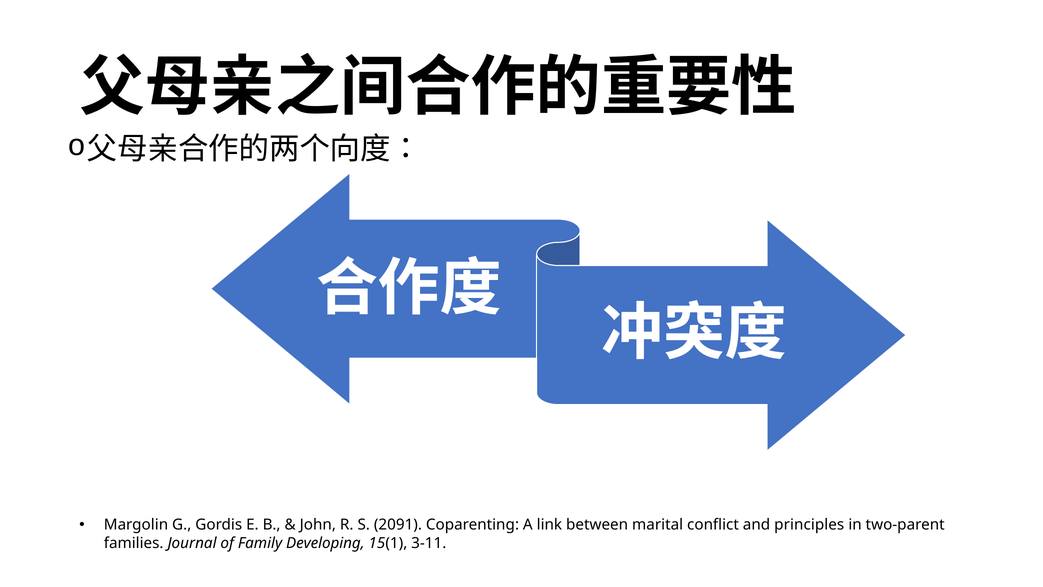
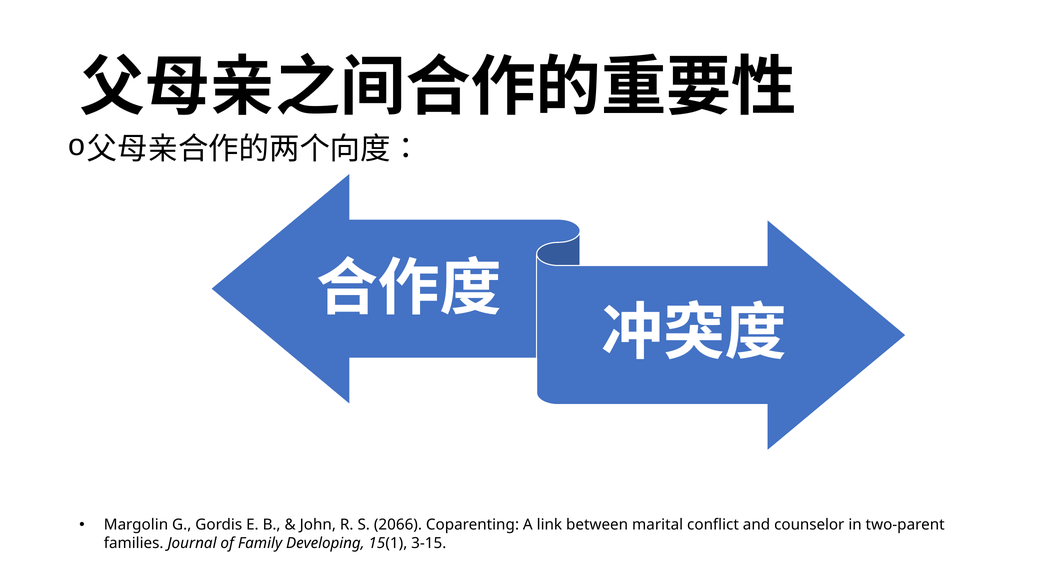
2091: 2091 -> 2066
principles: principles -> counselor
3-11: 3-11 -> 3-15
